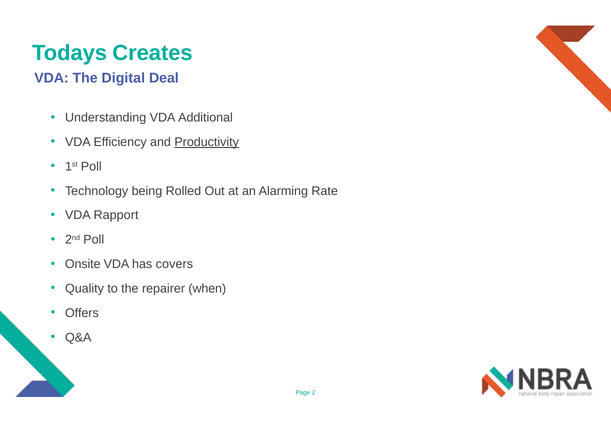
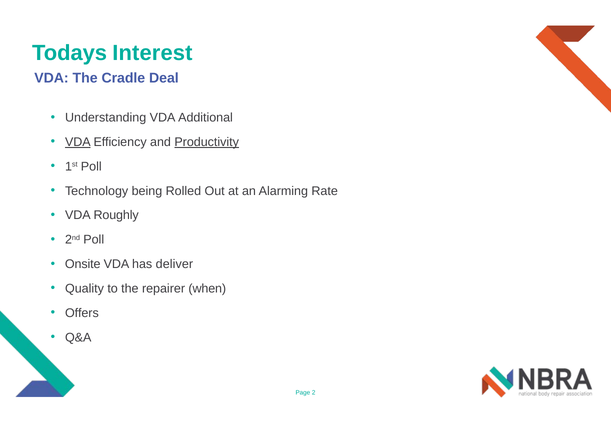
Creates: Creates -> Interest
Digital: Digital -> Cradle
VDA at (78, 142) underline: none -> present
Rapport: Rapport -> Roughly
covers: covers -> deliver
